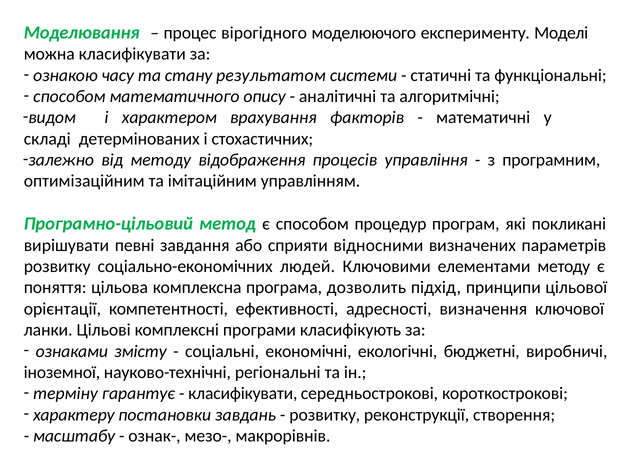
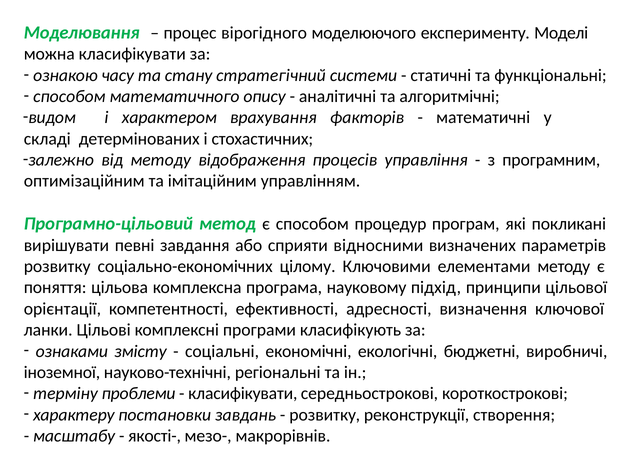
результатом: результатом -> стратегічний
людей: людей -> цілому
дозволить: дозволить -> науковому
гарантує: гарантує -> проблеми
ознак-: ознак- -> якості-
